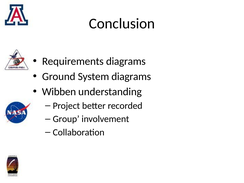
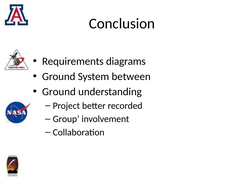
System diagrams: diagrams -> between
Wibben at (59, 92): Wibben -> Ground
